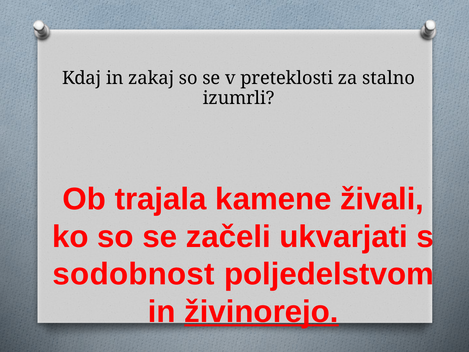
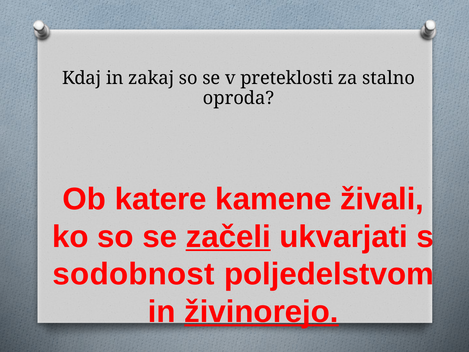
izumrli: izumrli -> oproda
trajala: trajala -> katere
začeli underline: none -> present
